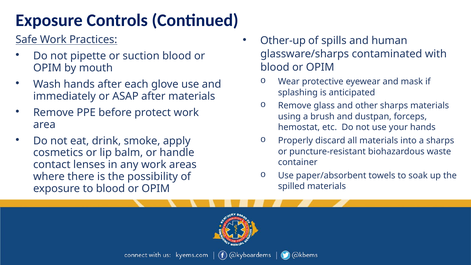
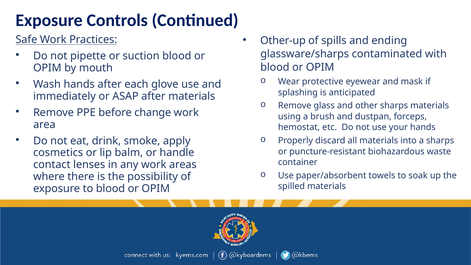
human: human -> ending
protect: protect -> change
